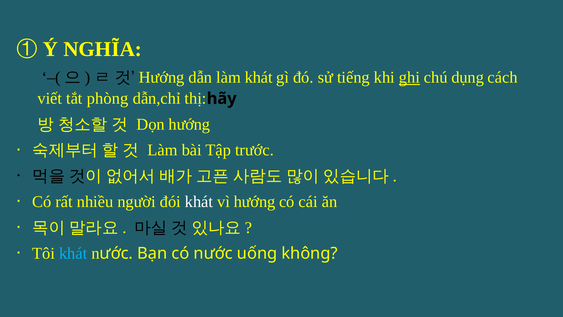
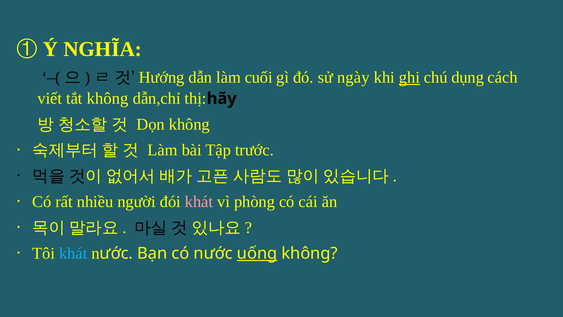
làm khát: khát -> cuối
tiếng: tiếng -> ngày
tắt phòng: phòng -> không
Dọn hướng: hướng -> không
khát at (199, 202) colour: white -> pink
vì hướng: hướng -> phòng
uống underline: none -> present
